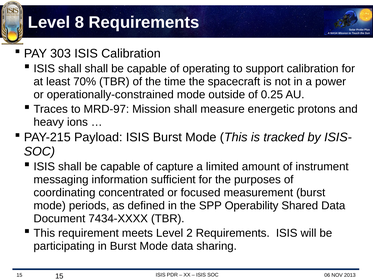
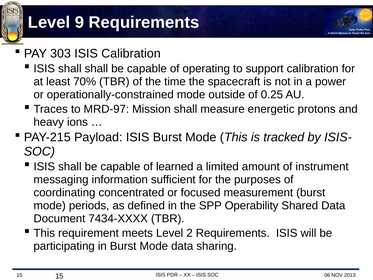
8: 8 -> 9
capture: capture -> learned
